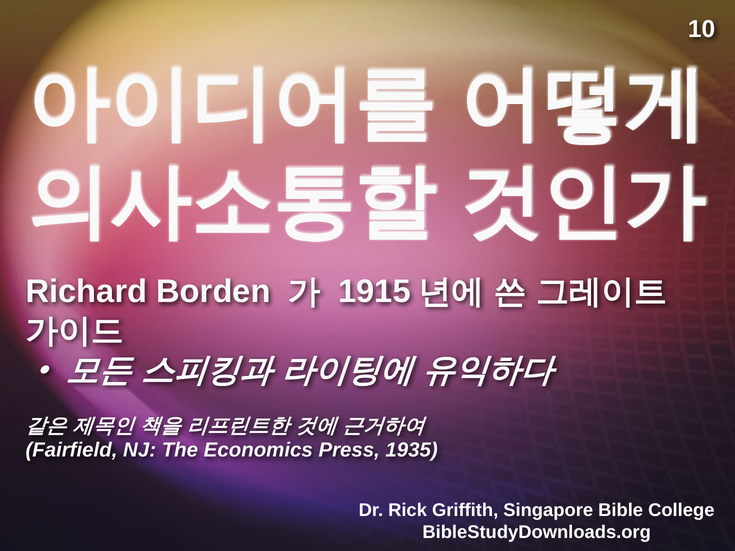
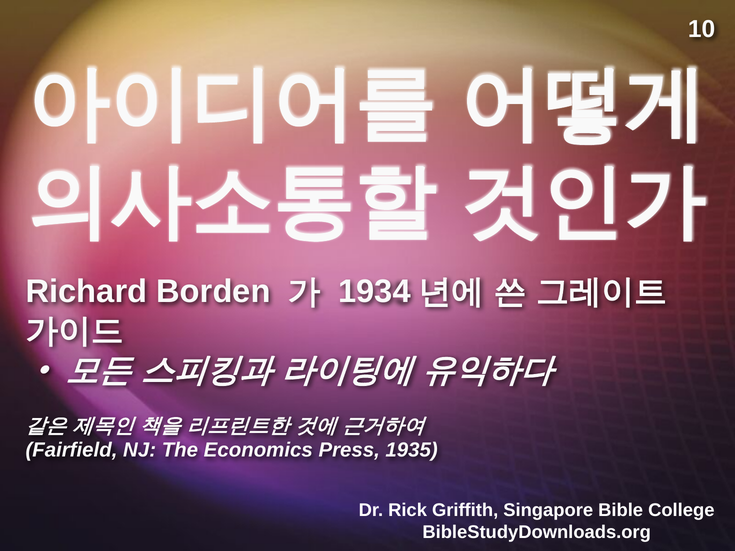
1915: 1915 -> 1934
